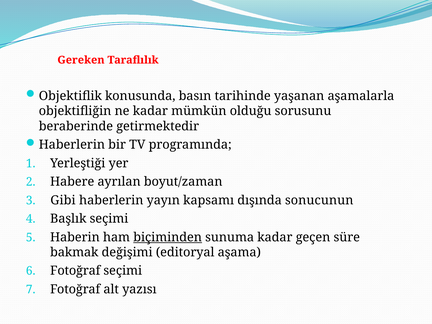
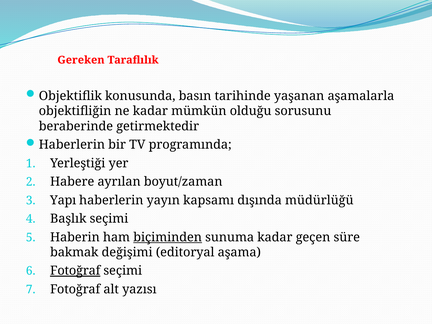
Gibi: Gibi -> Yapı
sonucunun: sonucunun -> müdürlüğü
Fotoğraf at (75, 271) underline: none -> present
